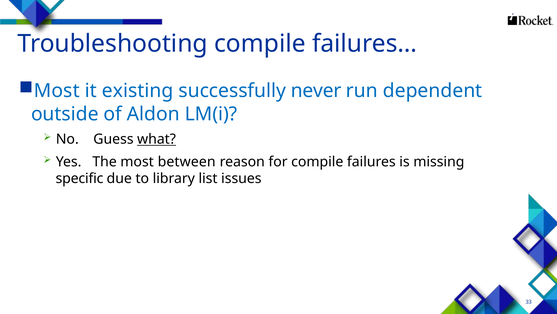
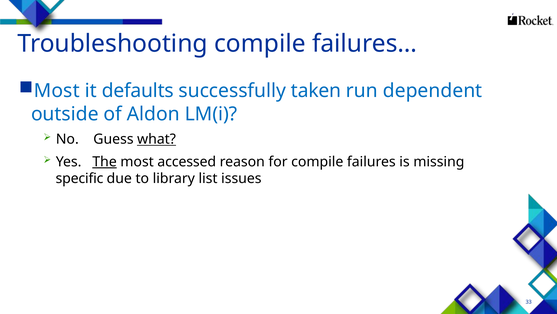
existing: existing -> defaults
never: never -> taken
The underline: none -> present
between: between -> accessed
